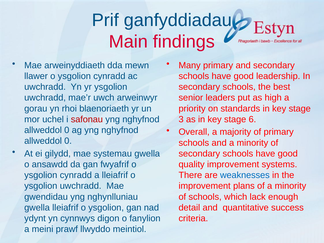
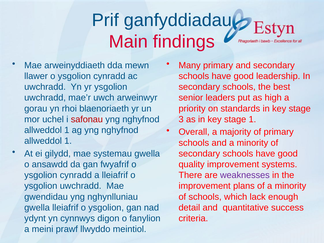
stage 6: 6 -> 1
0 at (67, 130): 0 -> 1
0 at (68, 141): 0 -> 1
weaknesses colour: blue -> purple
